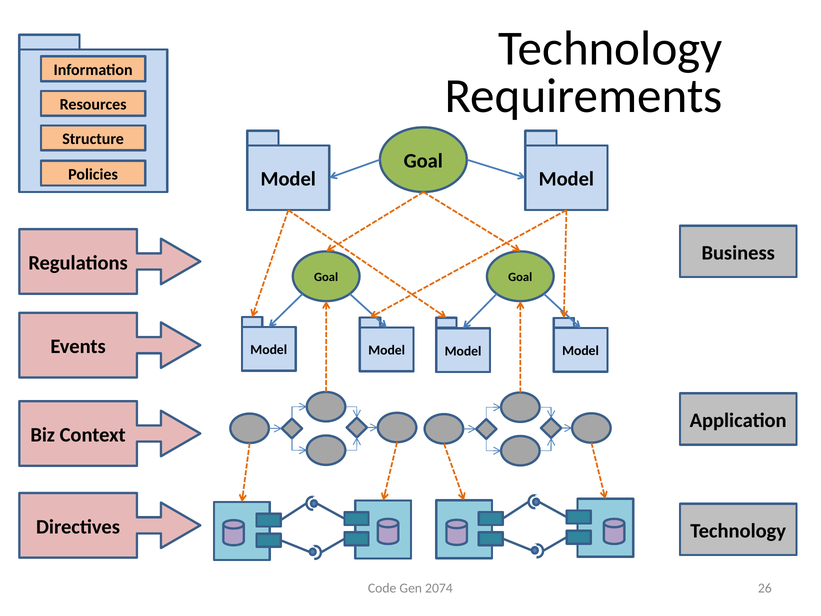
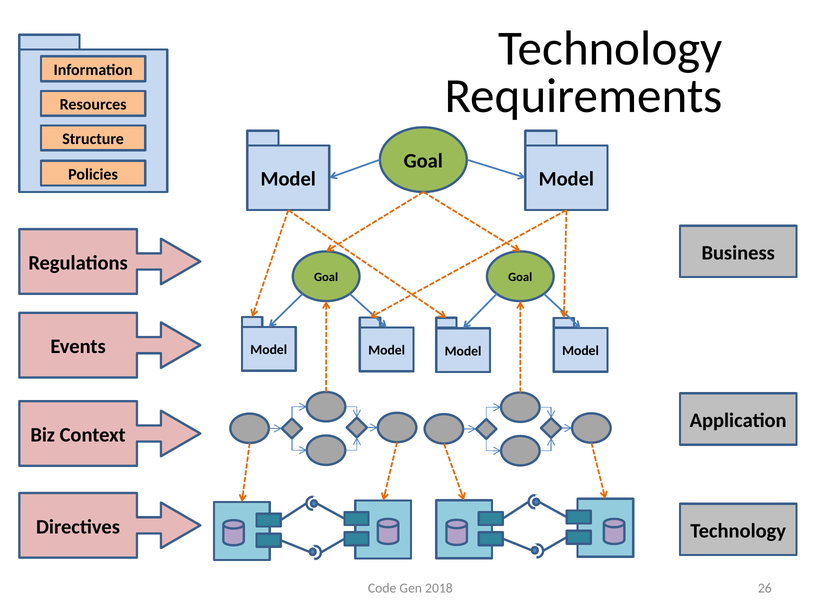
2074: 2074 -> 2018
